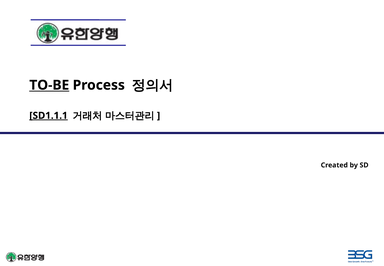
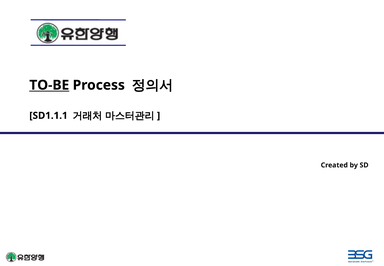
SD1.1.1 underline: present -> none
